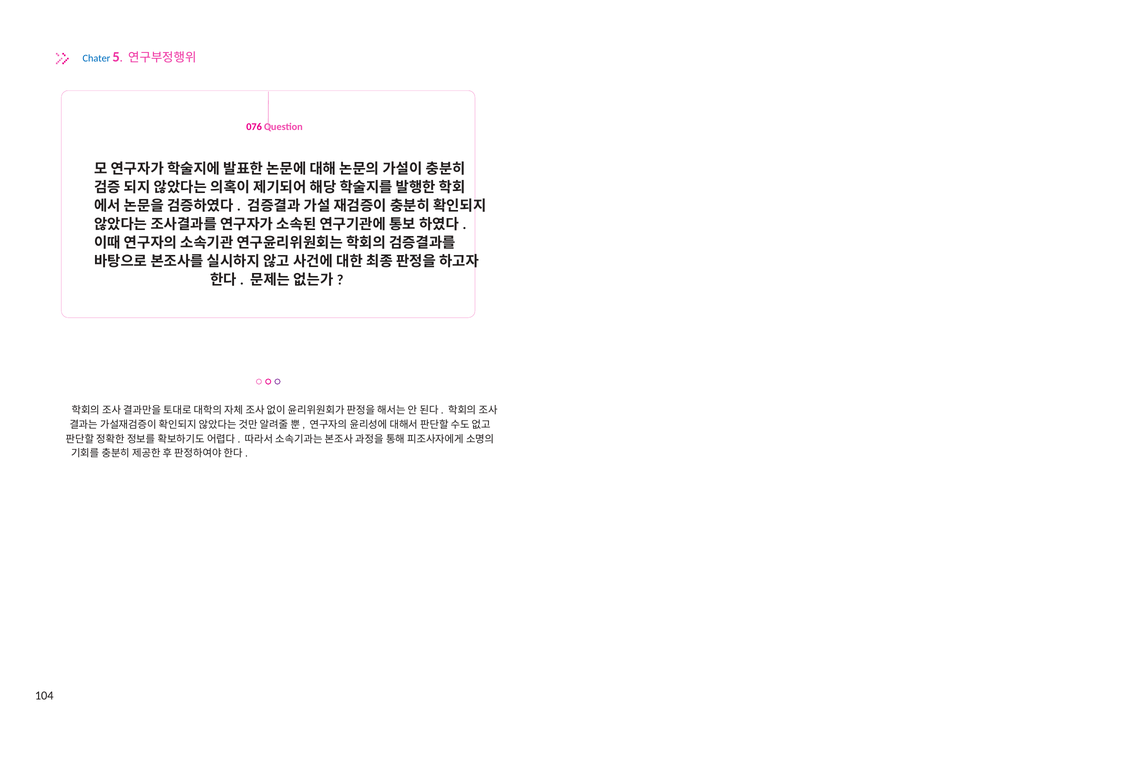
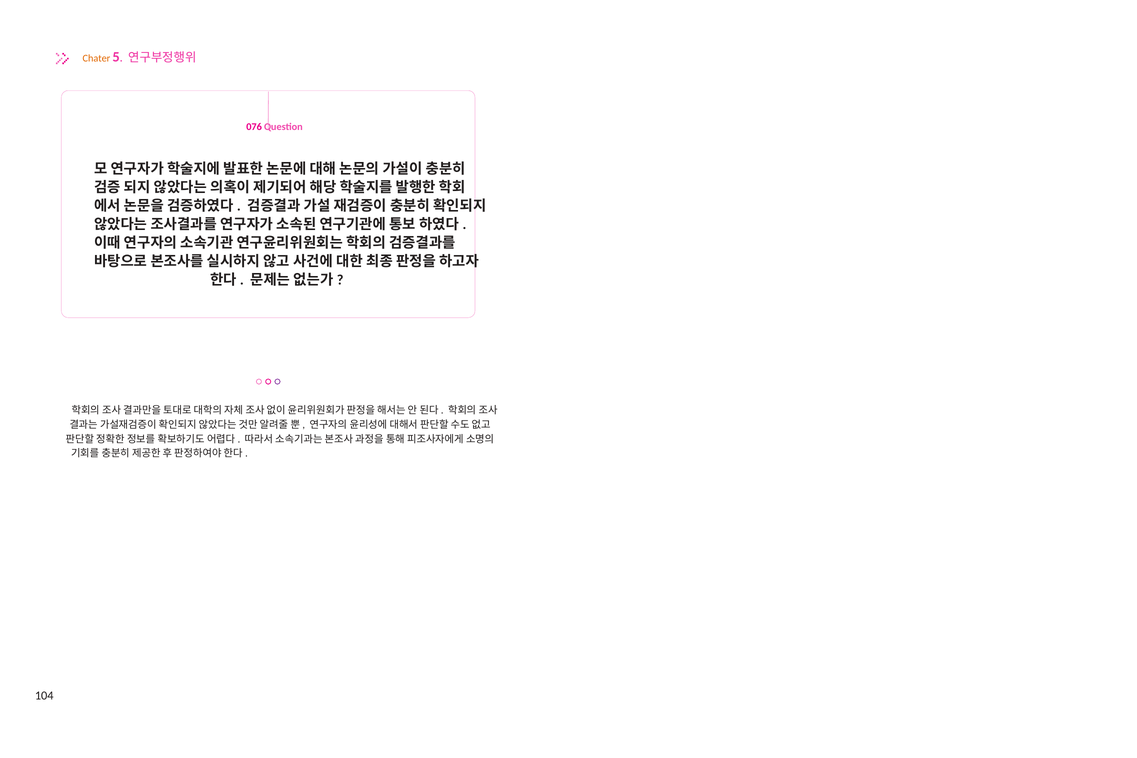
Chater colour: blue -> orange
